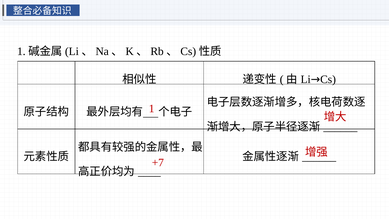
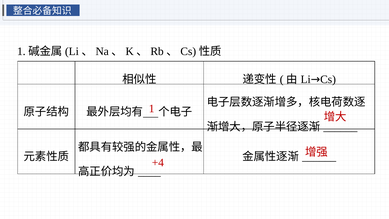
+7: +7 -> +4
